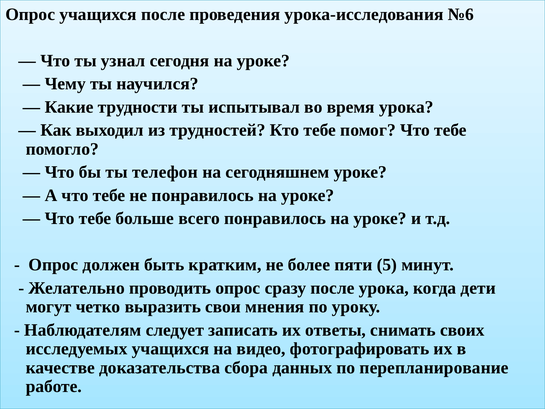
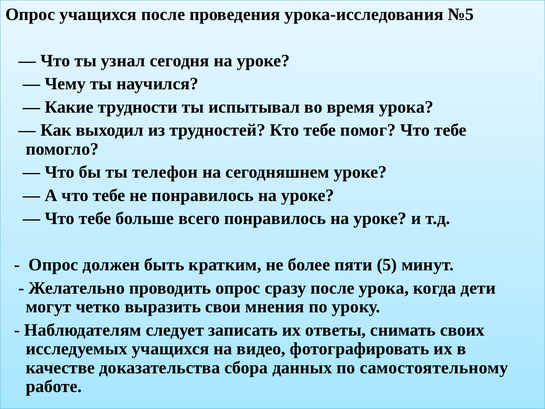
№6: №6 -> №5
перепланирование: перепланирование -> самостоятельному
